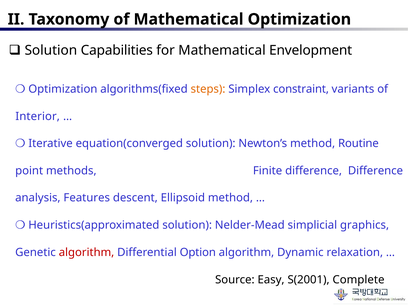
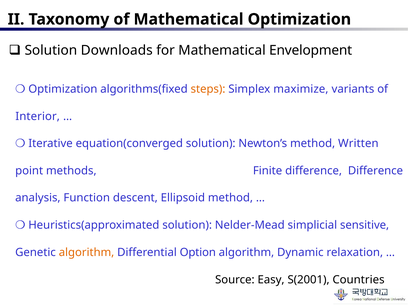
Capabilities: Capabilities -> Downloads
constraint: constraint -> maximize
Routine: Routine -> Written
Features: Features -> Function
graphics: graphics -> sensitive
algorithm at (87, 252) colour: red -> orange
Complete: Complete -> Countries
